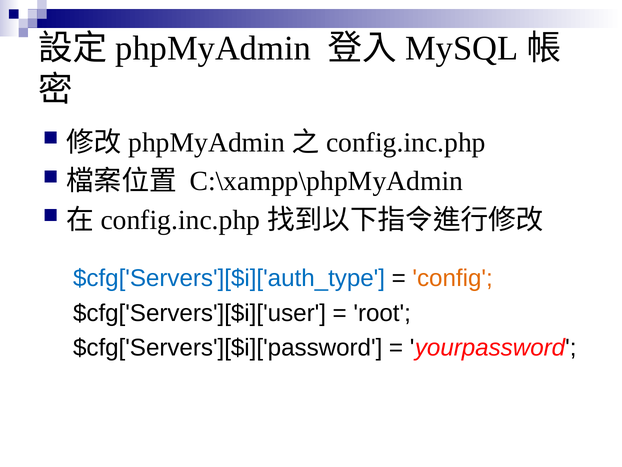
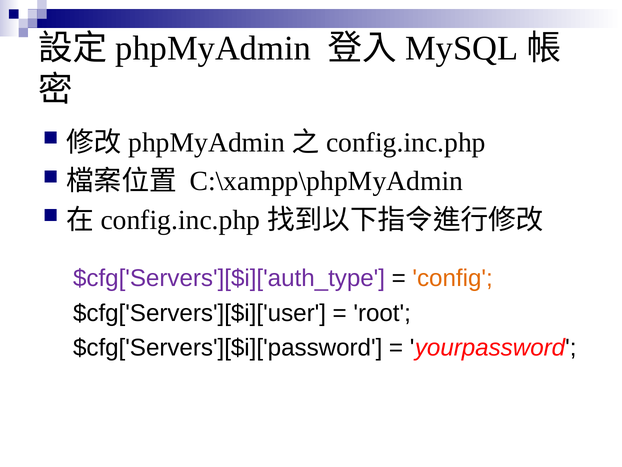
$cfg['Servers'][$i]['auth_type colour: blue -> purple
